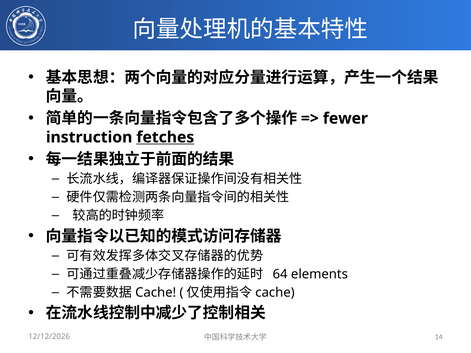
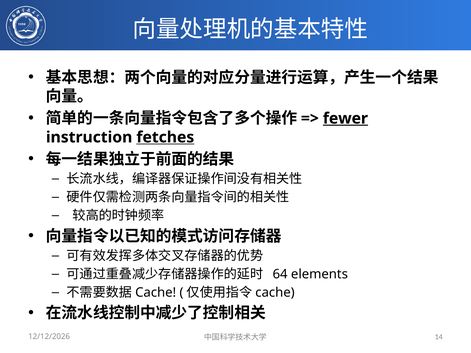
fewer underline: none -> present
